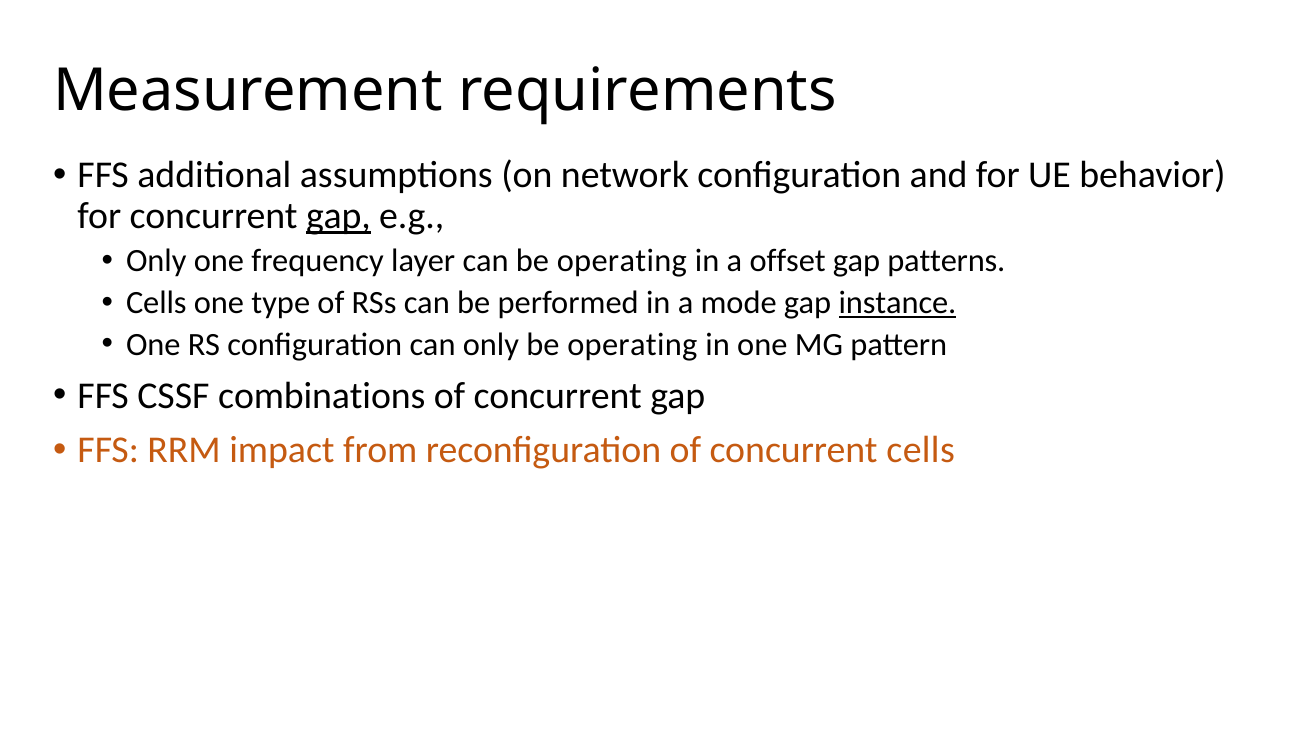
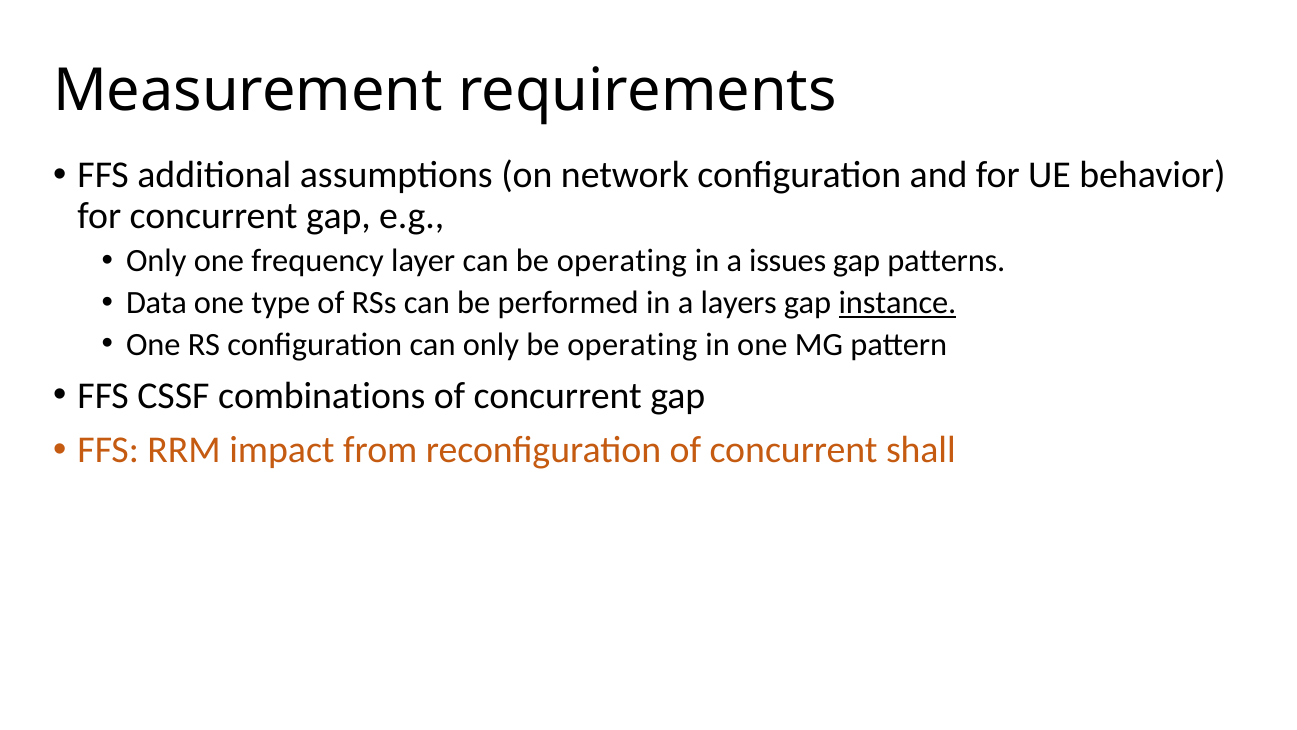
gap at (338, 216) underline: present -> none
offset: offset -> issues
Cells at (156, 303): Cells -> Data
mode: mode -> layers
concurrent cells: cells -> shall
